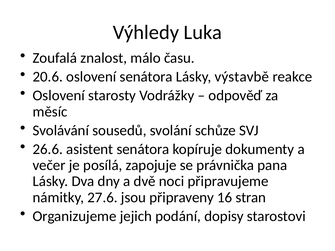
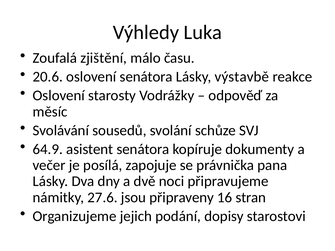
znalost: znalost -> zjištění
26.6: 26.6 -> 64.9
